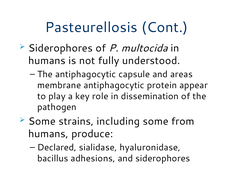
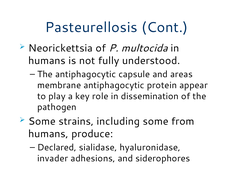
Siderophores at (60, 48): Siderophores -> Neorickettsia
bacillus: bacillus -> invader
